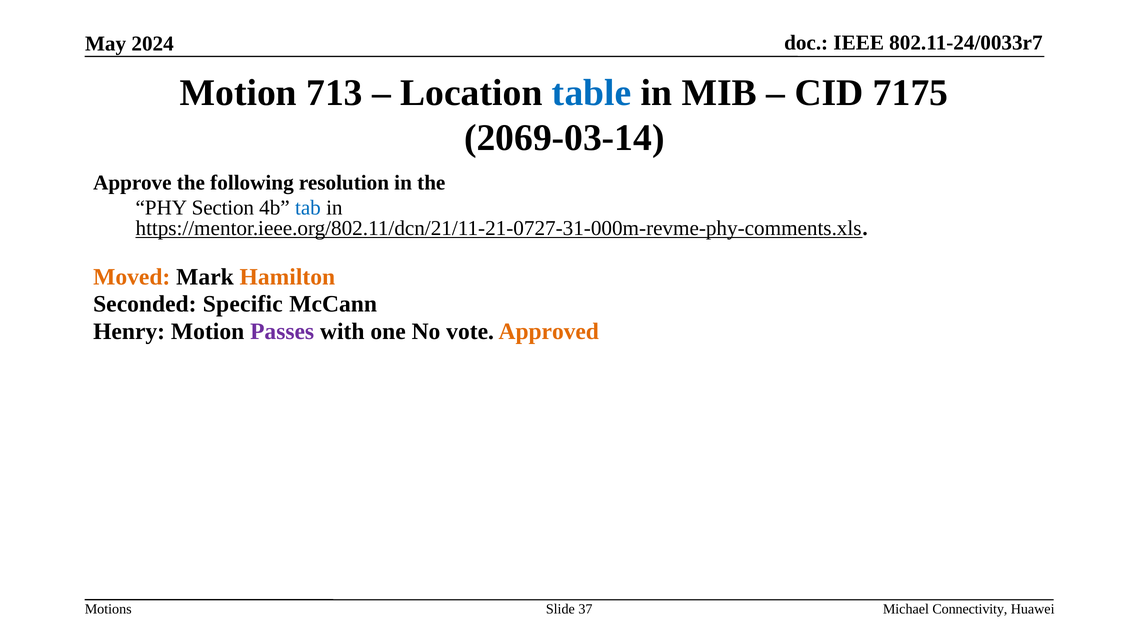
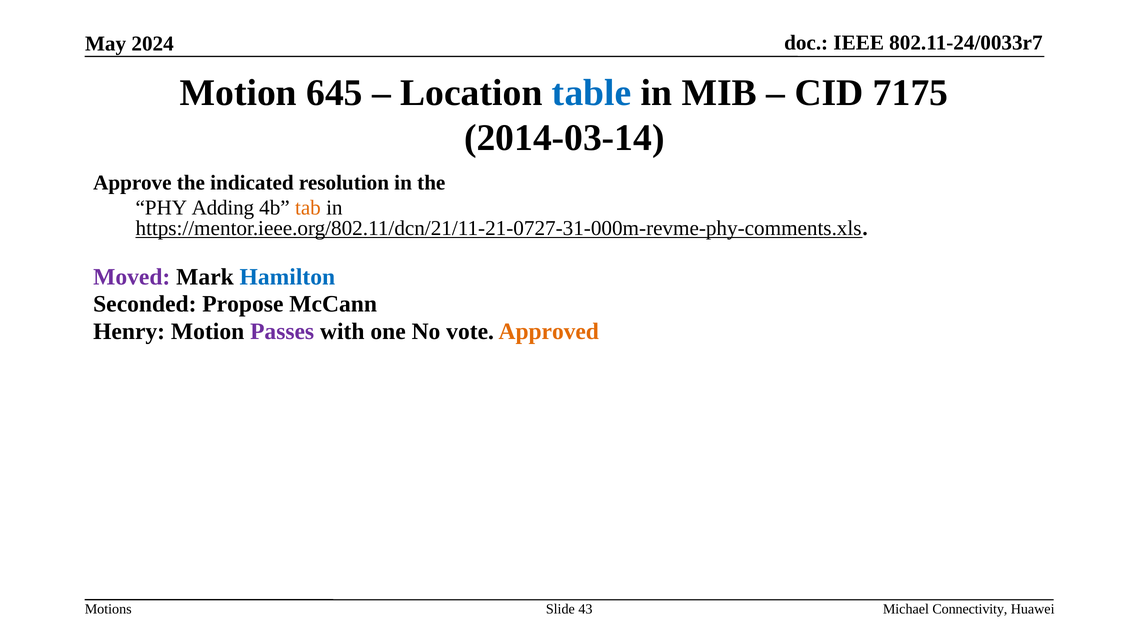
713: 713 -> 645
2069-03-14: 2069-03-14 -> 2014-03-14
following: following -> indicated
Section: Section -> Adding
tab colour: blue -> orange
Moved colour: orange -> purple
Hamilton colour: orange -> blue
Specific: Specific -> Propose
37: 37 -> 43
